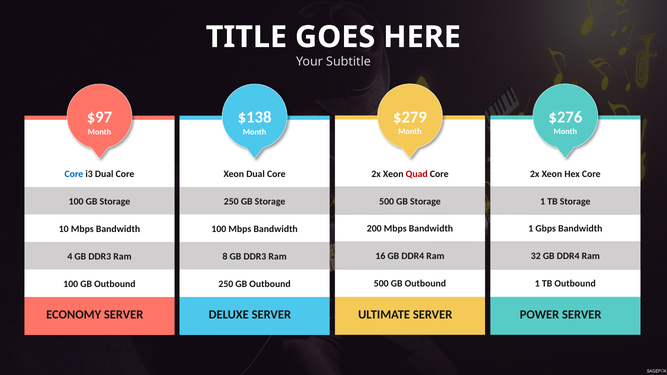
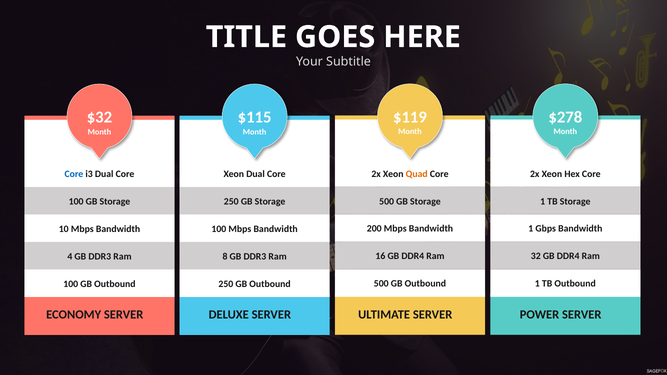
$279: $279 -> $119
$276: $276 -> $278
$97: $97 -> $32
$138: $138 -> $115
Quad colour: red -> orange
